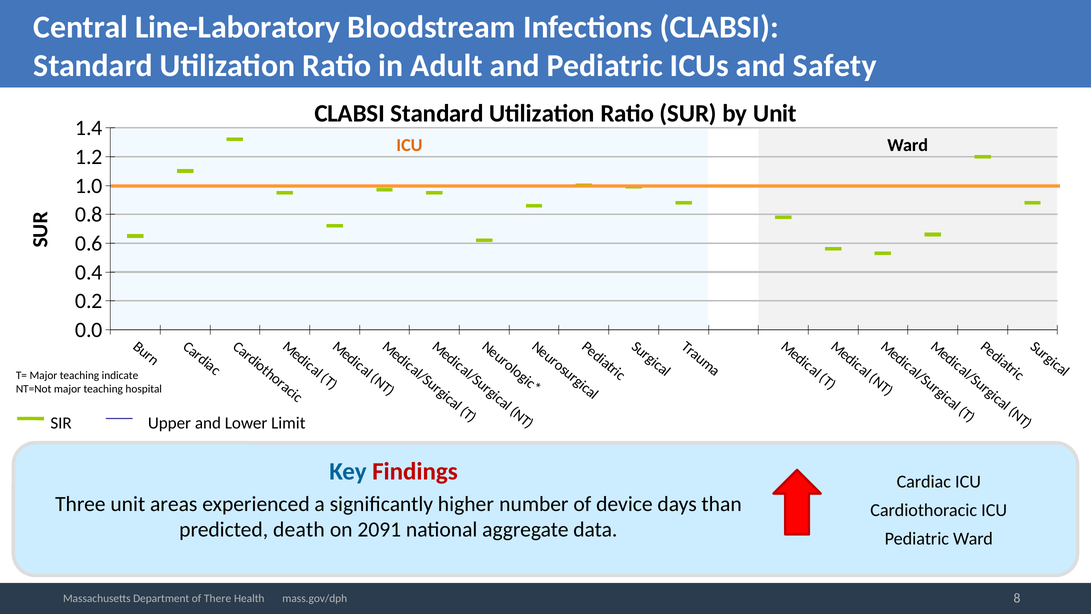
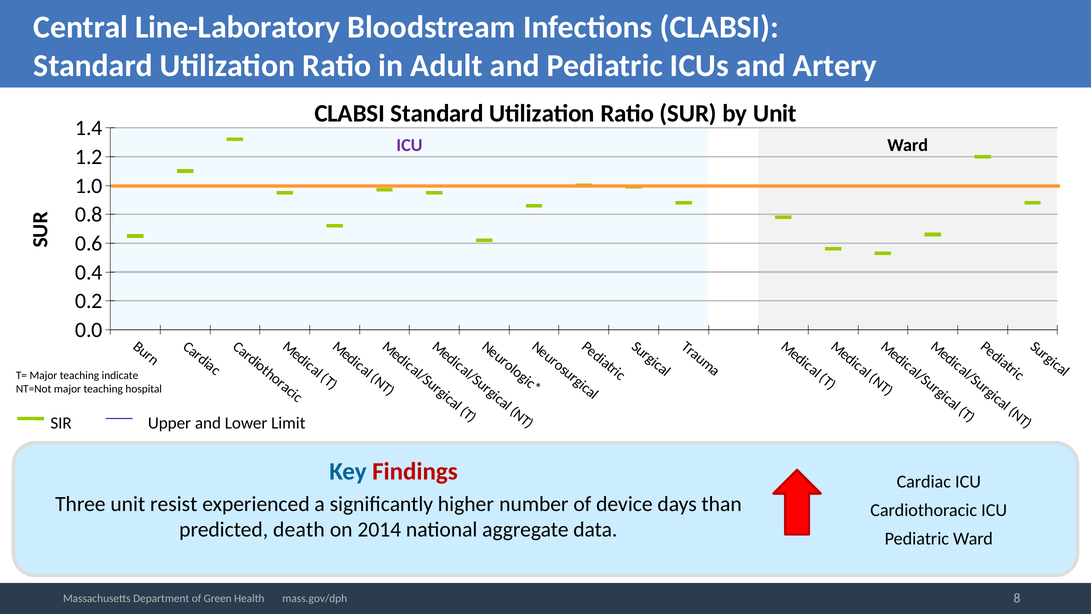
Safety: Safety -> Artery
ICU at (409, 145) colour: orange -> purple
areas: areas -> resist
2091: 2091 -> 2014
There: There -> Green
